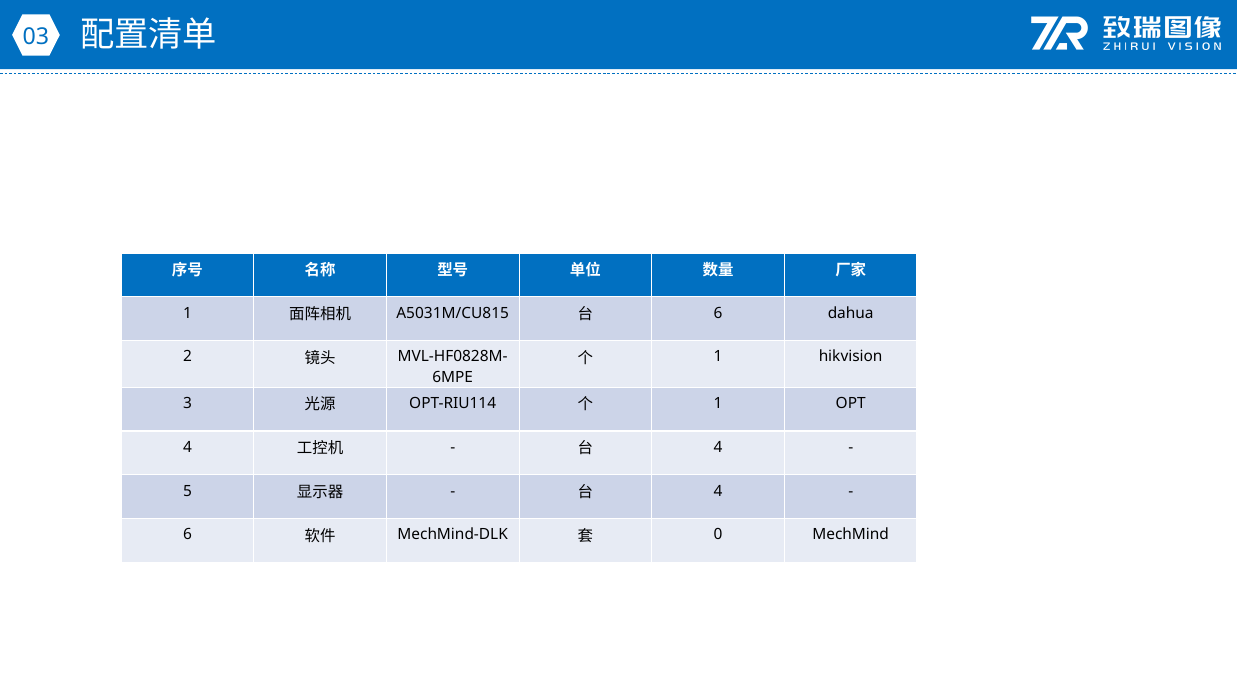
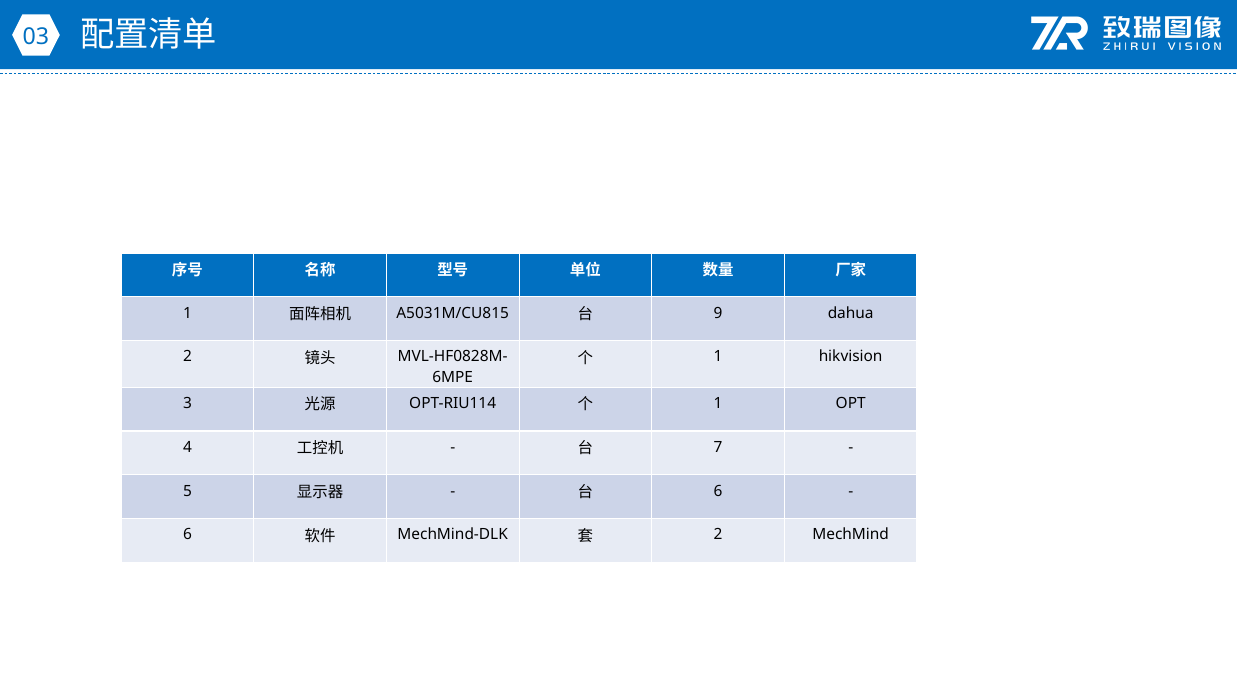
6 at (718, 313): 6 -> 9
4 at (718, 447): 4 -> 7
4 at (718, 491): 4 -> 6
0 at (718, 535): 0 -> 2
